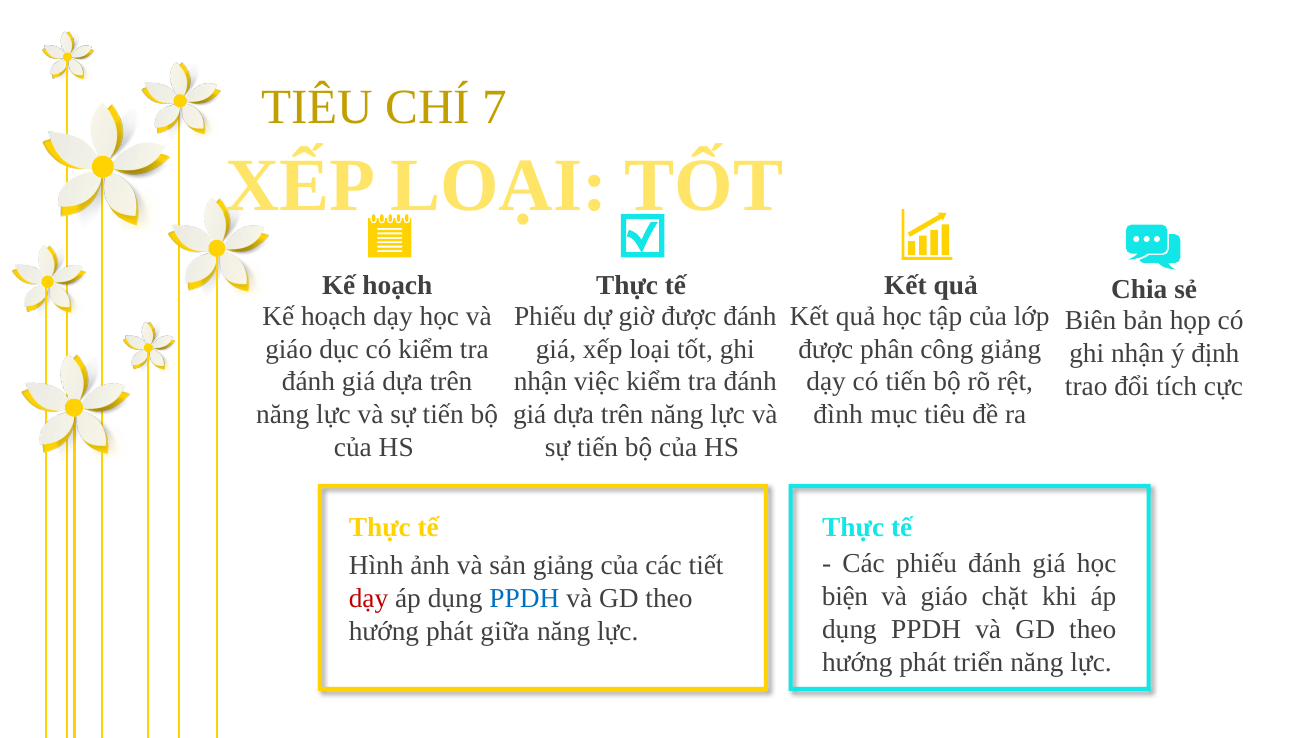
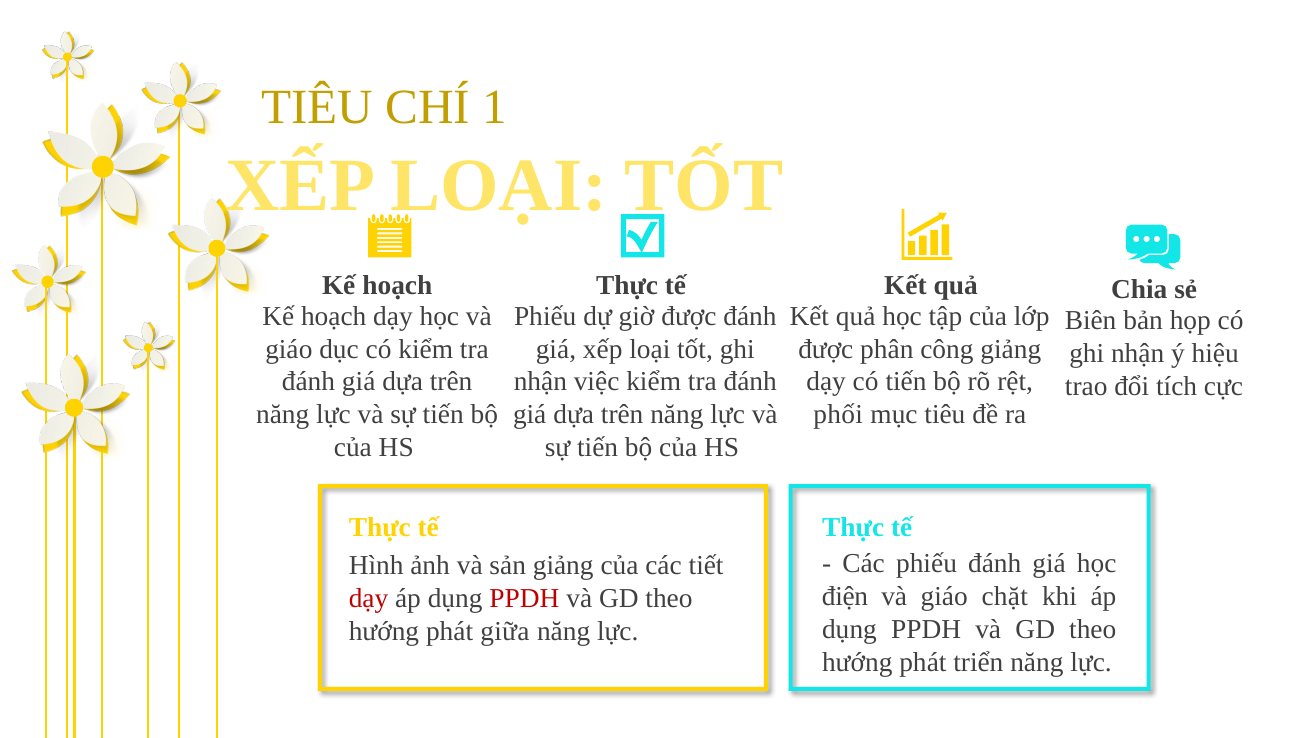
7: 7 -> 1
định: định -> hiệu
đình: đình -> phối
biện: biện -> điện
PPDH at (524, 599) colour: blue -> red
